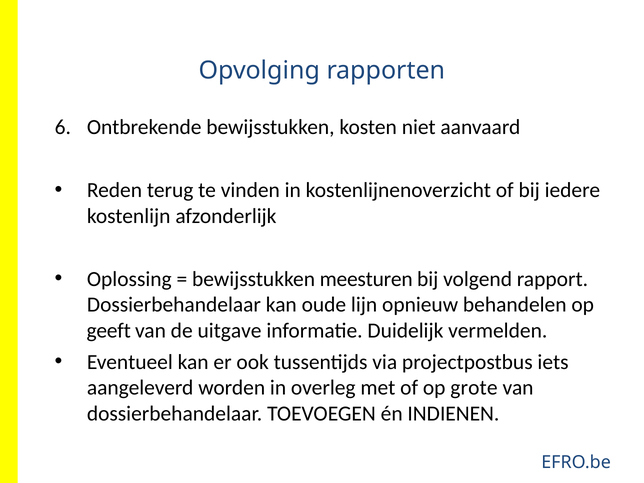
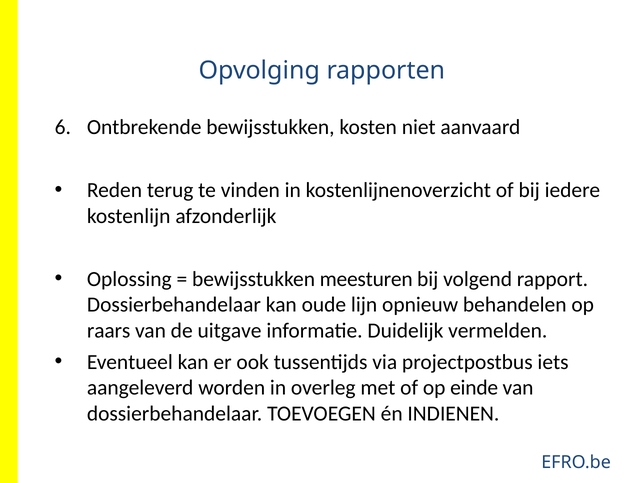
geeft: geeft -> raars
grote: grote -> einde
